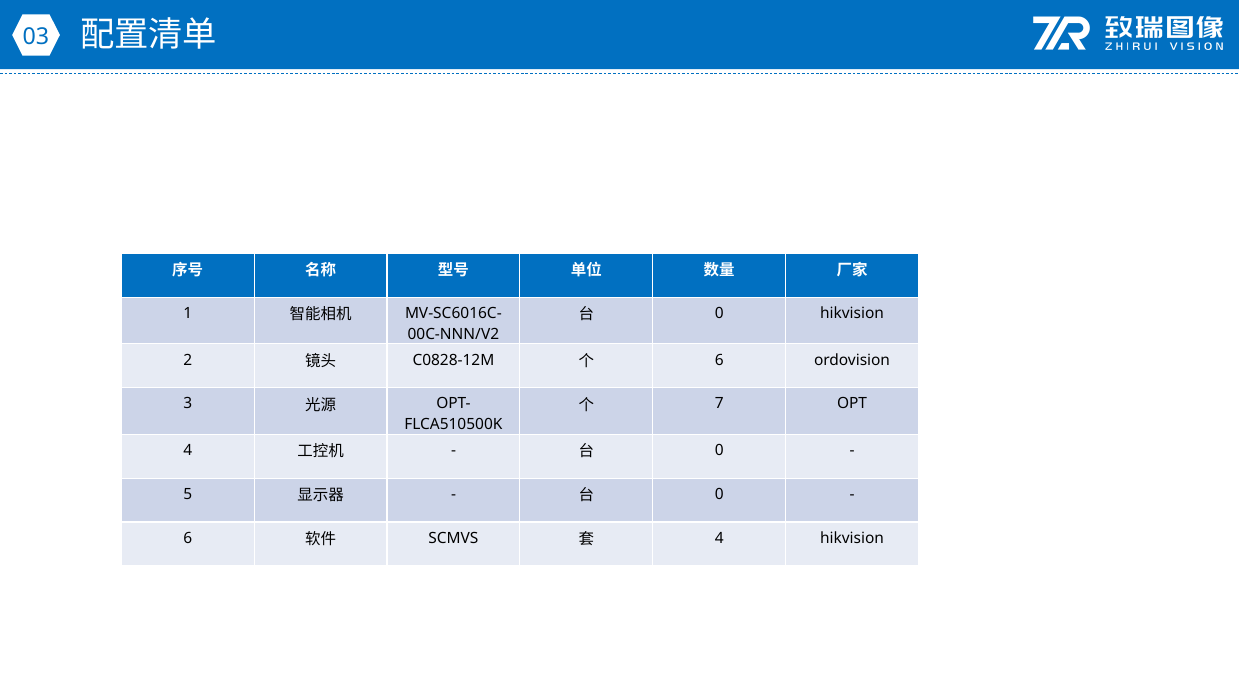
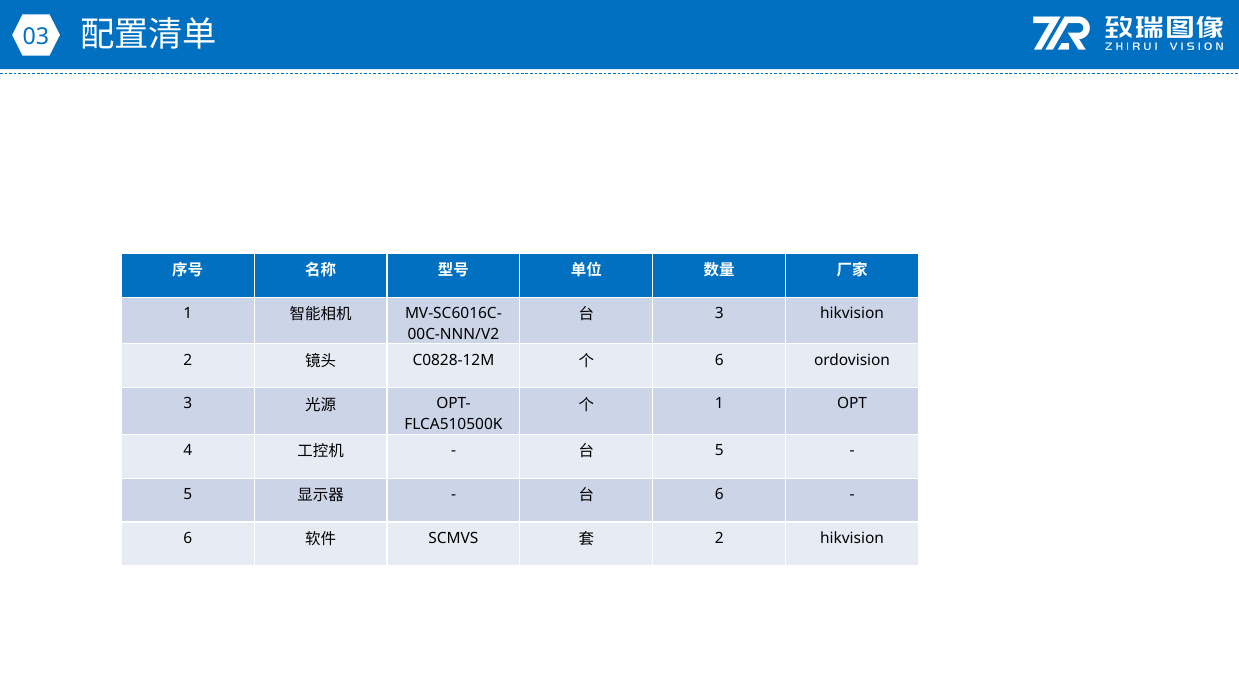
0 at (719, 313): 0 -> 3
7 at (719, 404): 7 -> 1
0 at (719, 450): 0 -> 5
0 at (719, 494): 0 -> 6
4 at (719, 538): 4 -> 2
